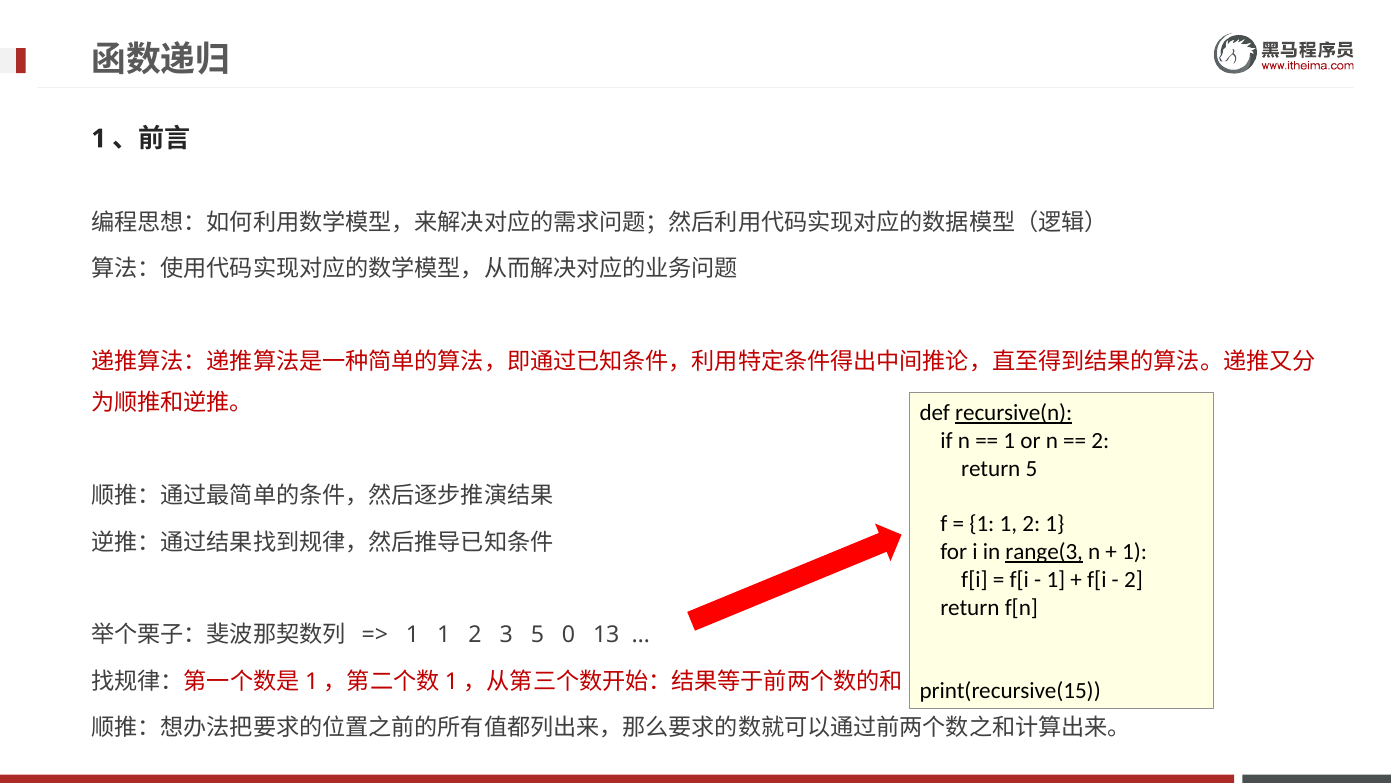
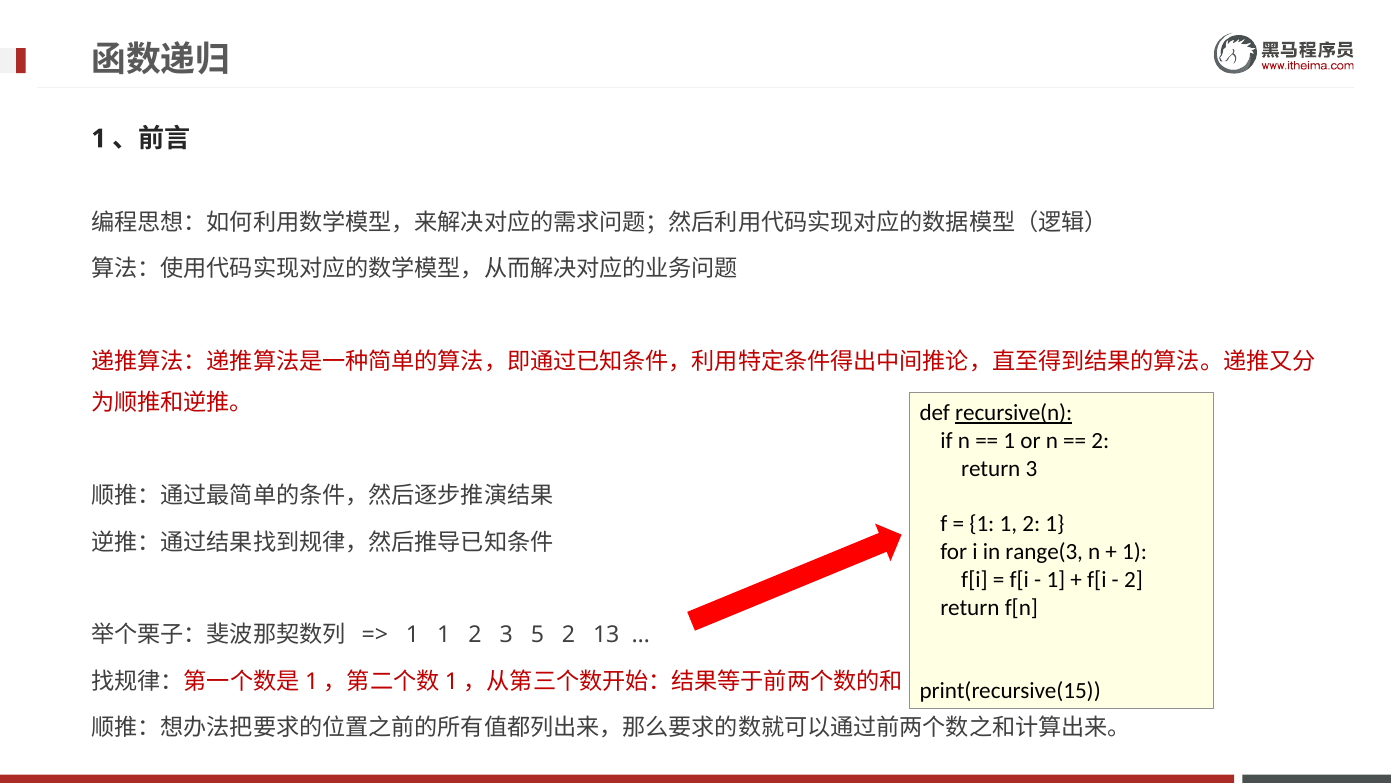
return 5: 5 -> 3
range(3 underline: present -> none
5 0: 0 -> 2
